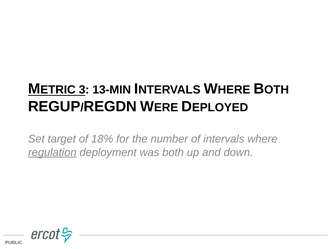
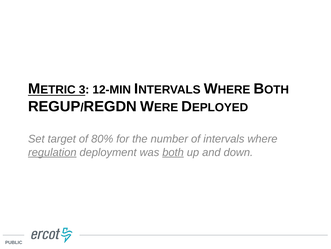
13-MIN: 13-MIN -> 12-MIN
18%: 18% -> 80%
both underline: none -> present
